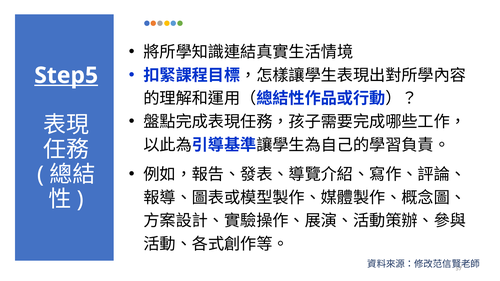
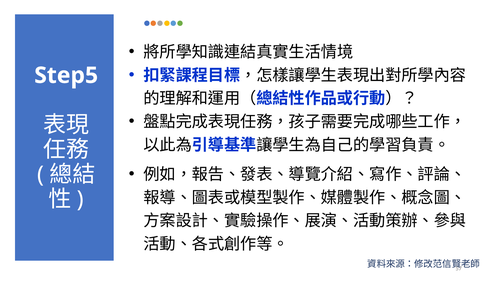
Step5 underline: present -> none
